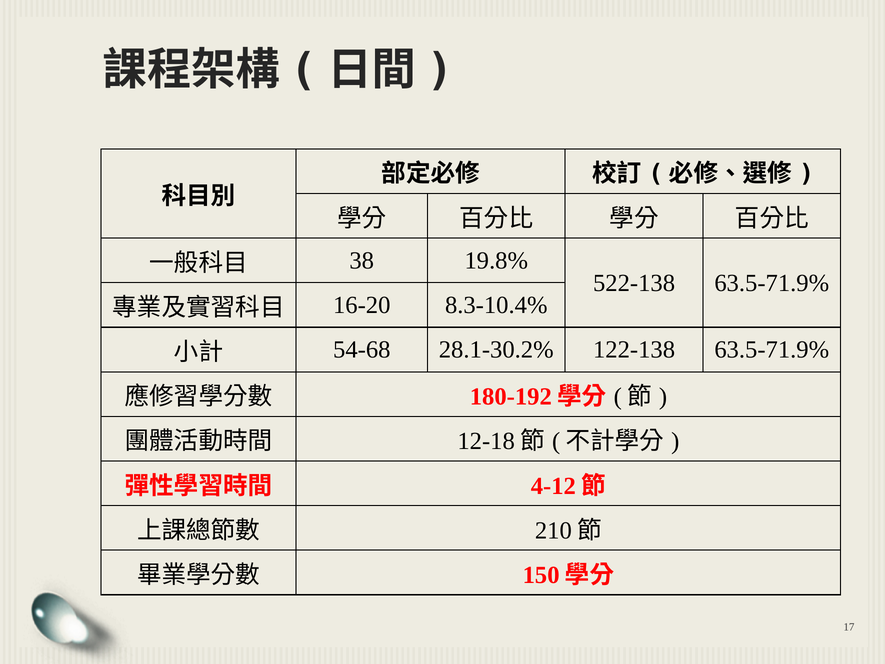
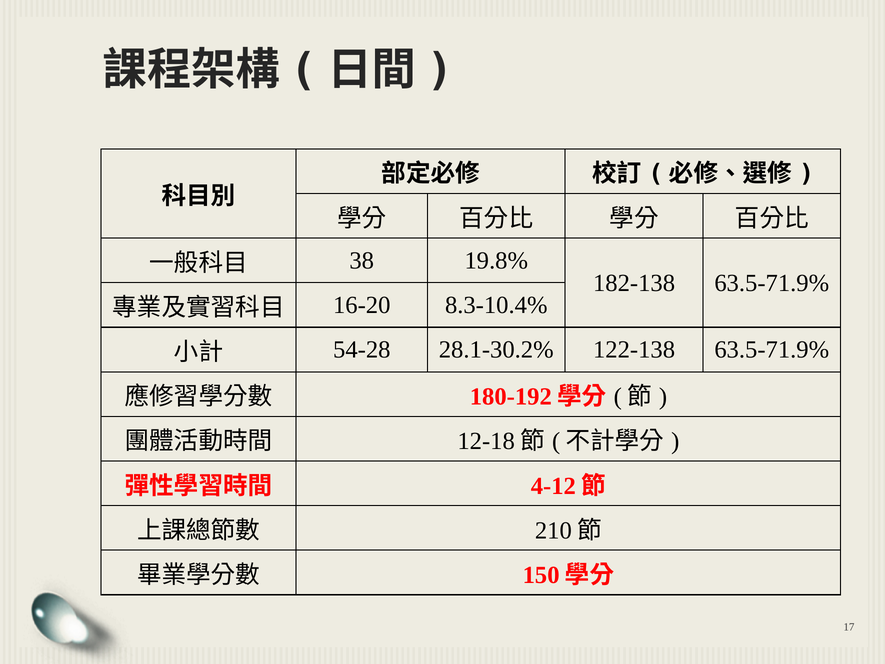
522-138: 522-138 -> 182-138
54-68: 54-68 -> 54-28
